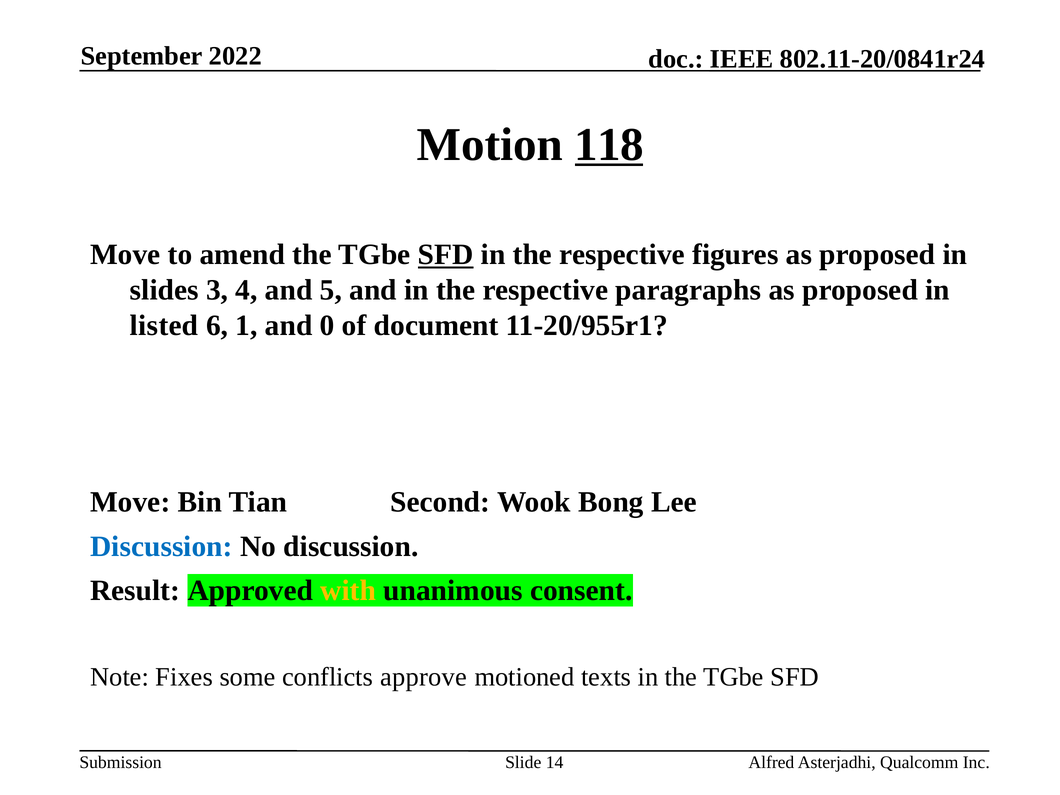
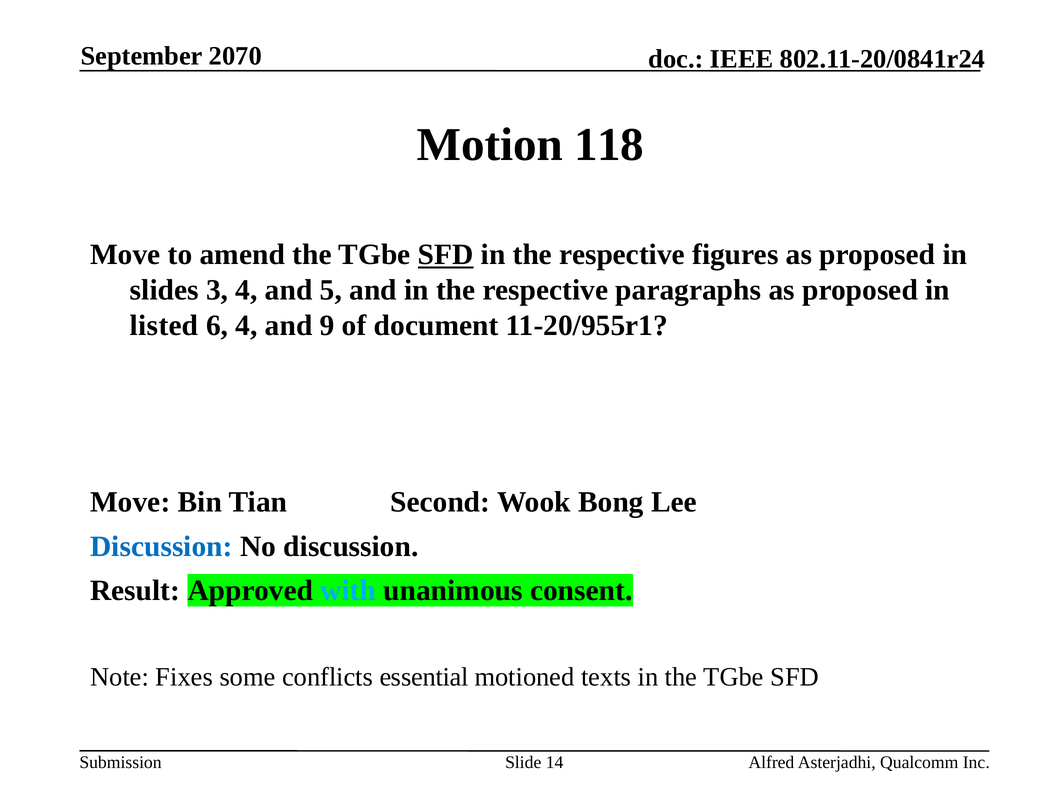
2022: 2022 -> 2070
118 underline: present -> none
6 1: 1 -> 4
0: 0 -> 9
with colour: yellow -> light blue
approve: approve -> essential
